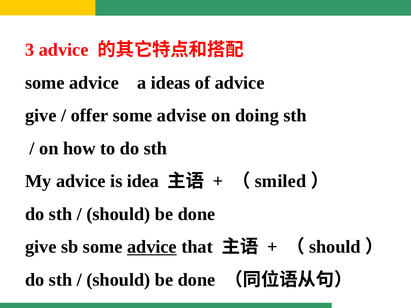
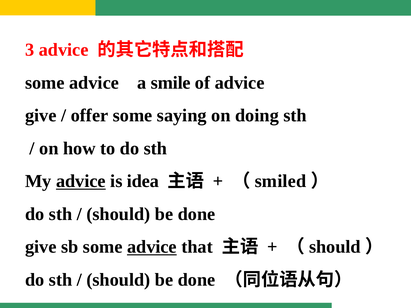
ideas: ideas -> smile
advise: advise -> saying
advice at (81, 181) underline: none -> present
